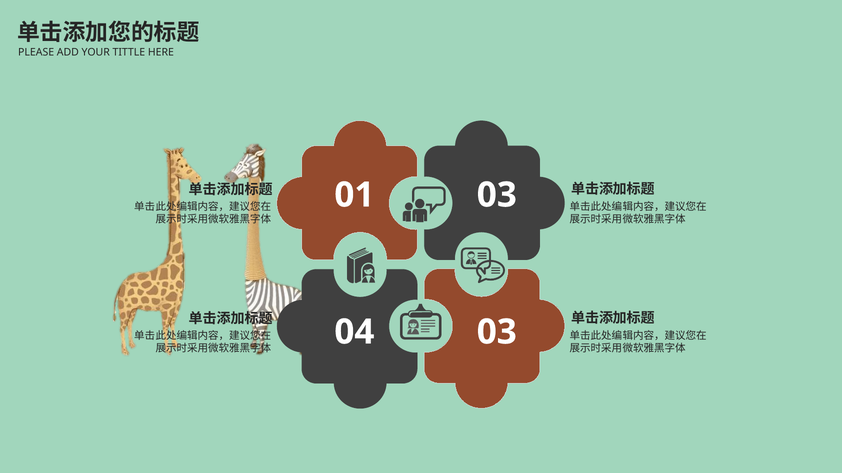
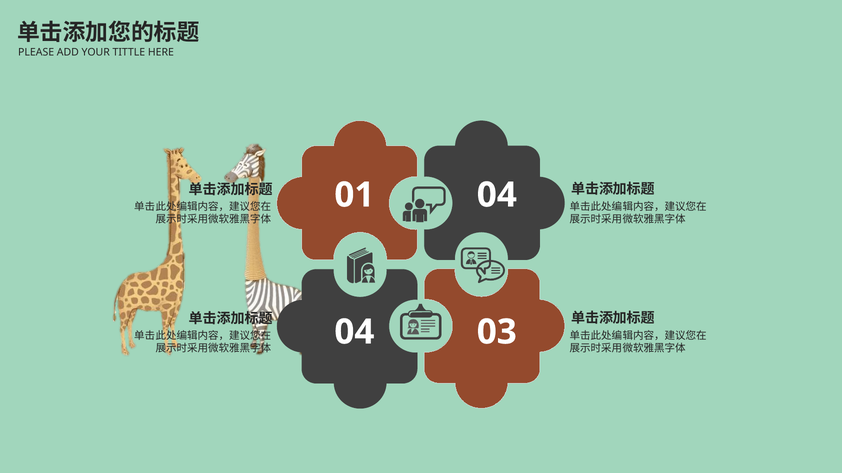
01 03: 03 -> 04
